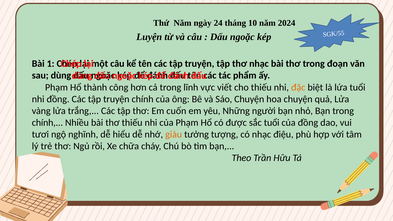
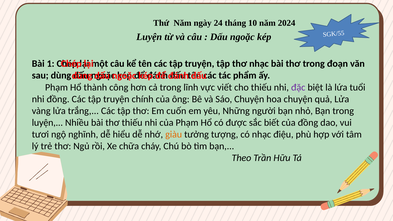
đặc colour: orange -> purple
chính at (47, 123): chính -> luyện
sắc tuổi: tuổi -> biết
